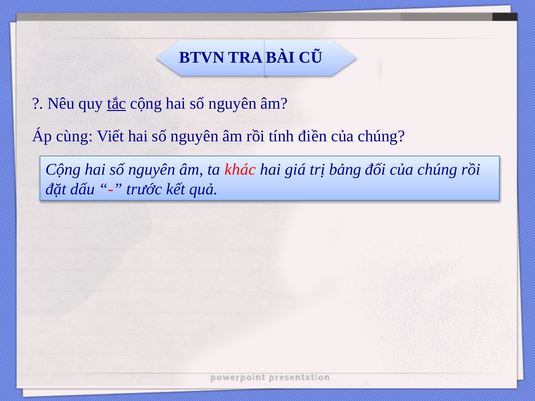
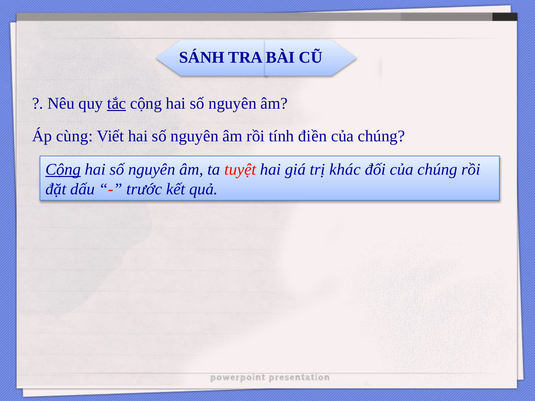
BTVN: BTVN -> SÁNH
Cộng at (63, 170) underline: none -> present
khác: khác -> tuyệt
bảng: bảng -> khác
